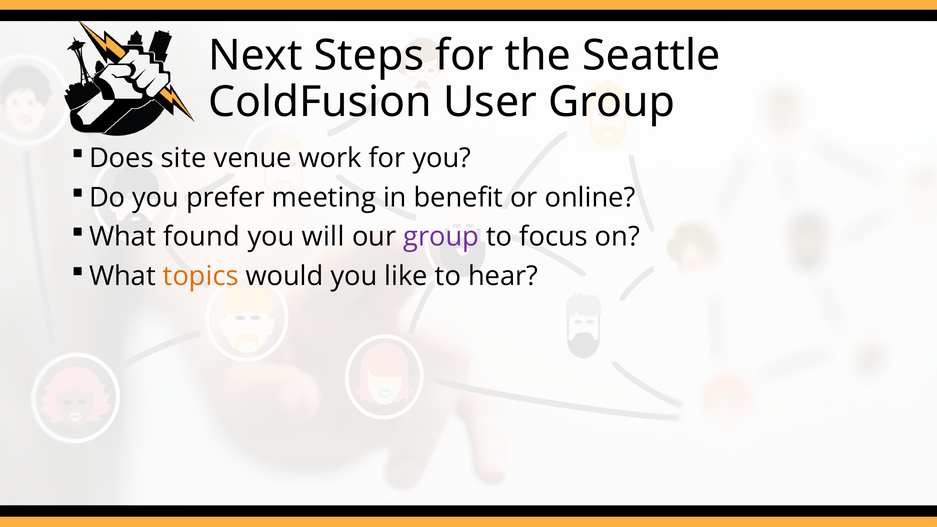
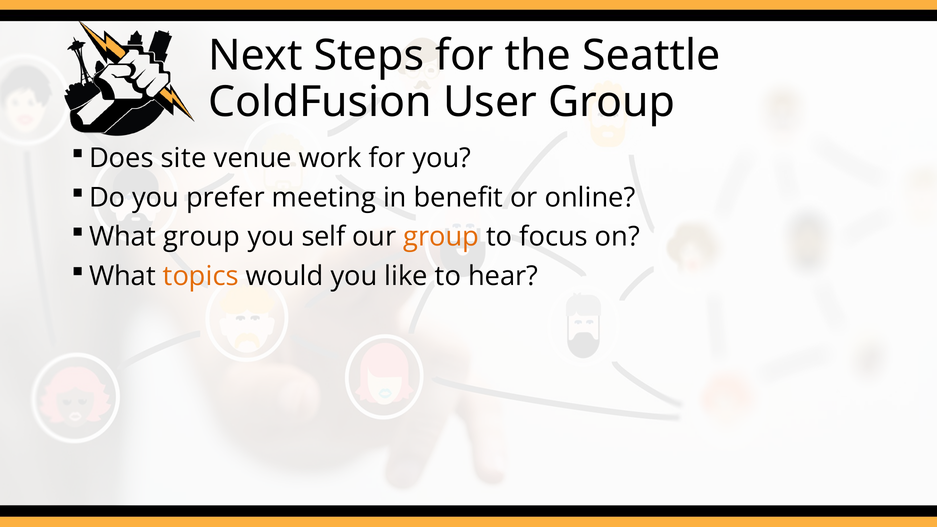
What found: found -> group
will: will -> self
group at (441, 237) colour: purple -> orange
